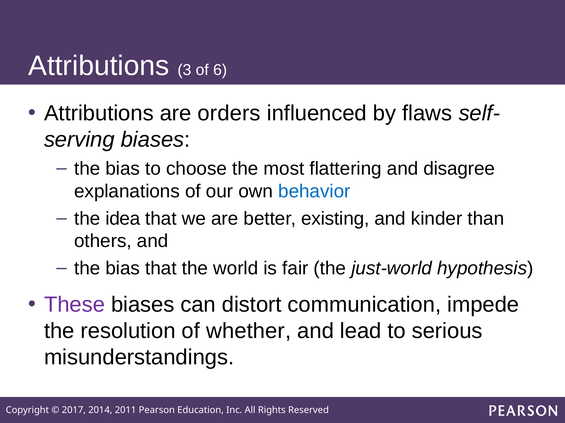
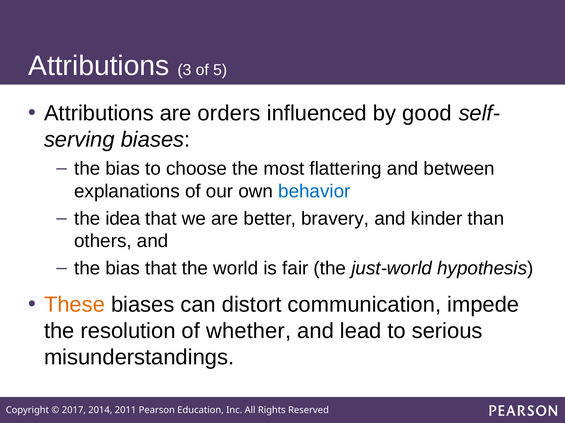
6: 6 -> 5
flaws: flaws -> good
disagree: disagree -> between
existing: existing -> bravery
These colour: purple -> orange
